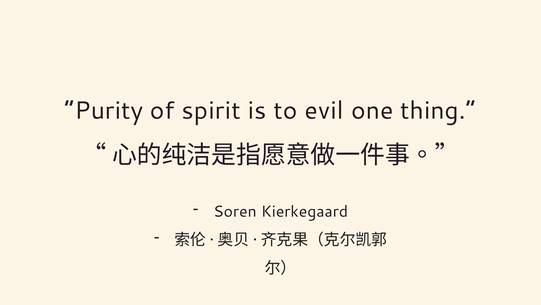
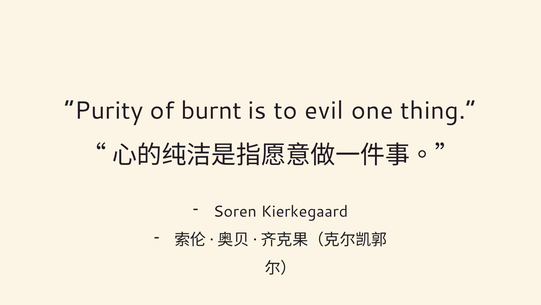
spirit: spirit -> burnt
